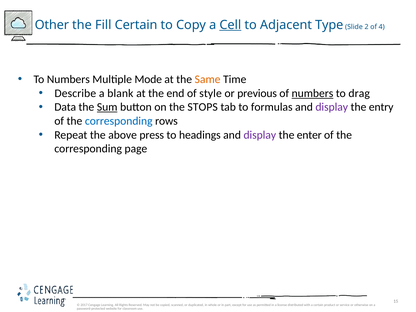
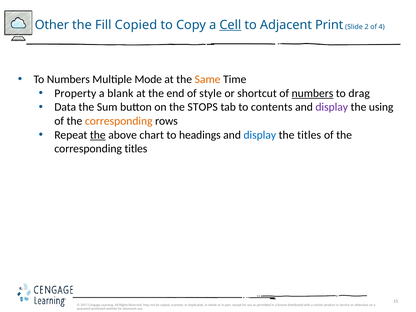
Fill Certain: Certain -> Copied
Type: Type -> Print
Describe: Describe -> Property
previous: previous -> shortcut
Sum underline: present -> none
formulas: formulas -> contents
entry: entry -> using
corresponding at (119, 121) colour: blue -> orange
the at (98, 135) underline: none -> present
press: press -> chart
display at (260, 135) colour: purple -> blue
the enter: enter -> titles
corresponding page: page -> titles
